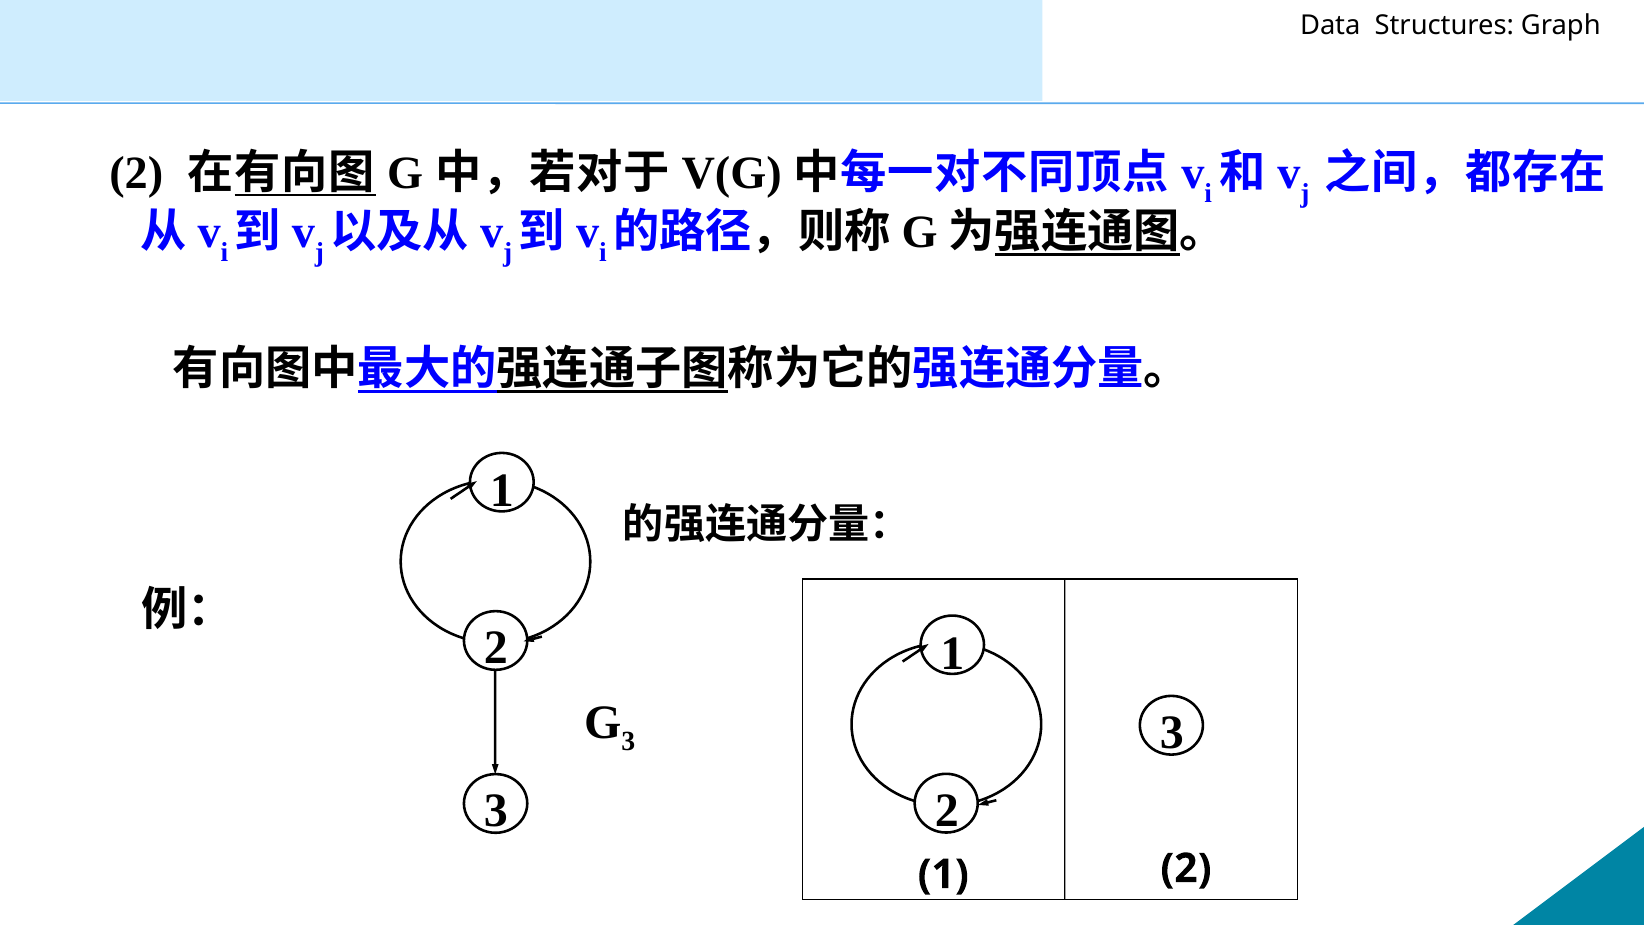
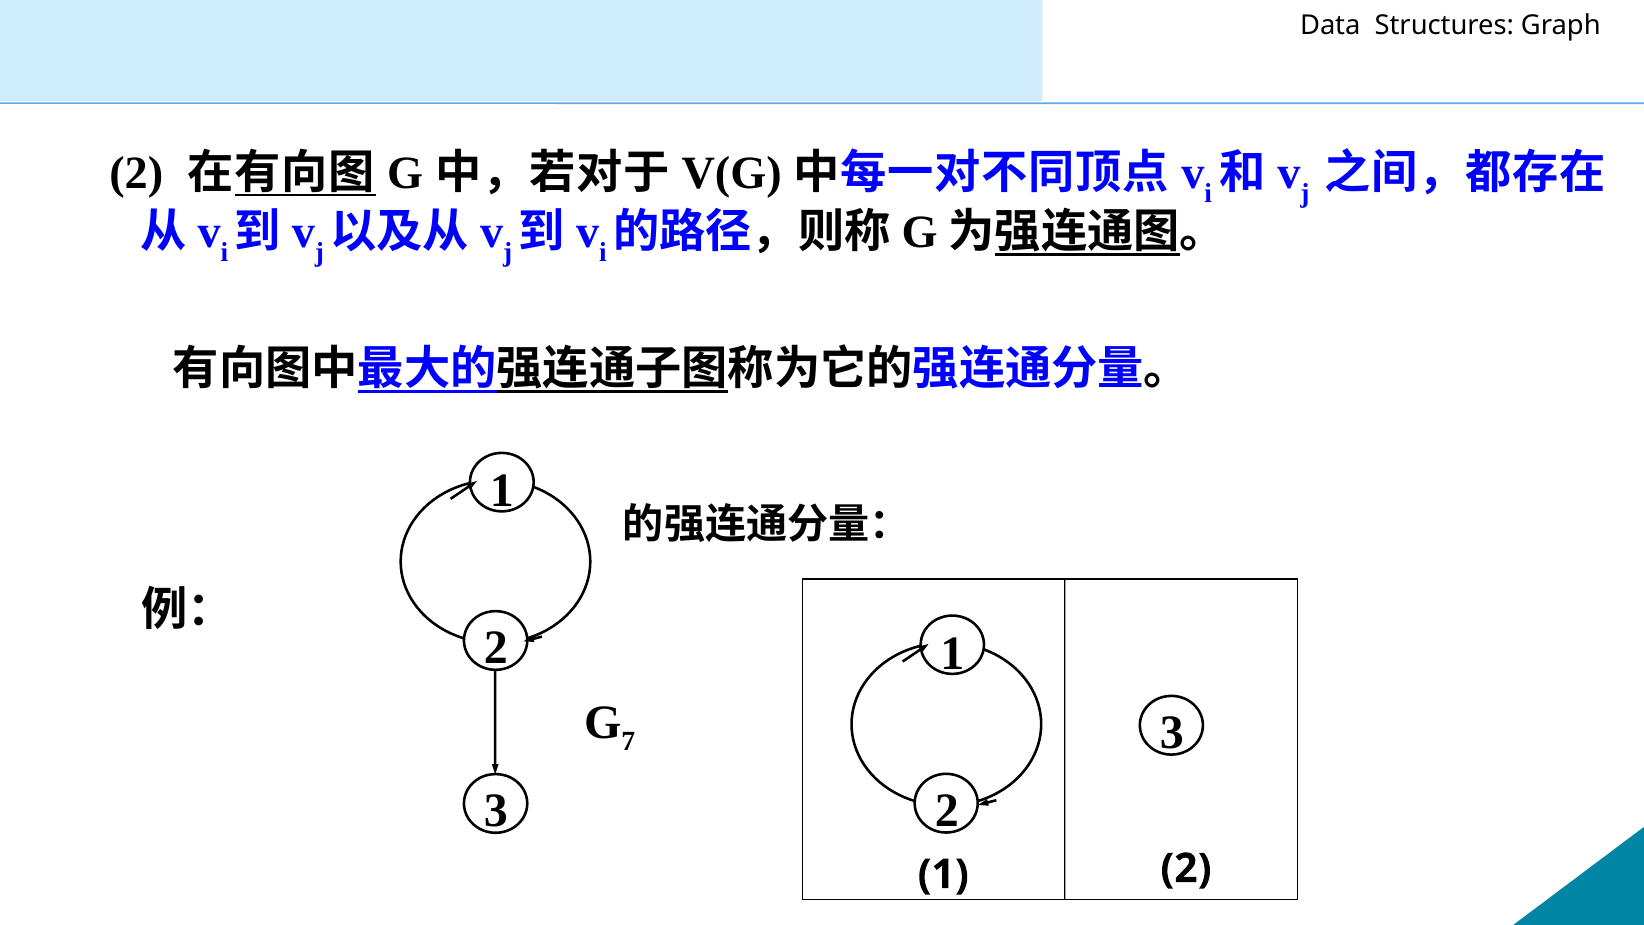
3 at (628, 741): 3 -> 7
